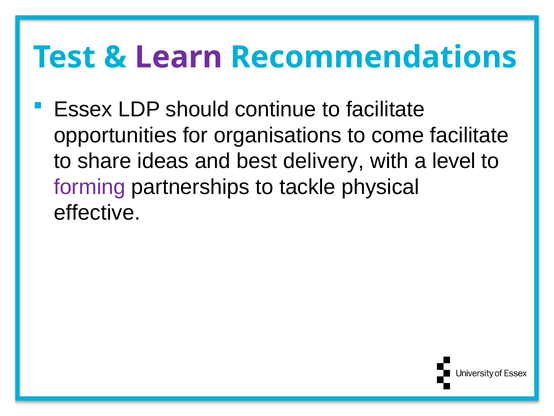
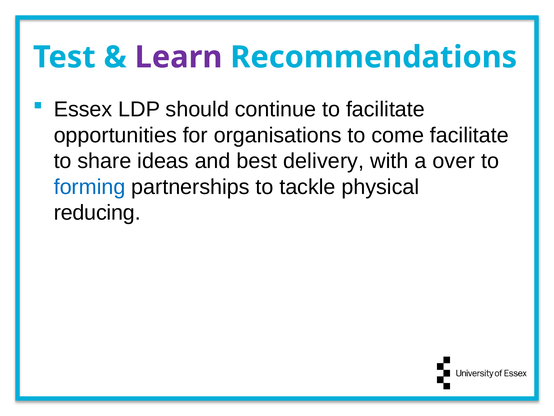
level: level -> over
forming colour: purple -> blue
effective: effective -> reducing
